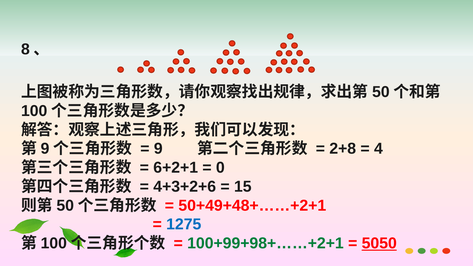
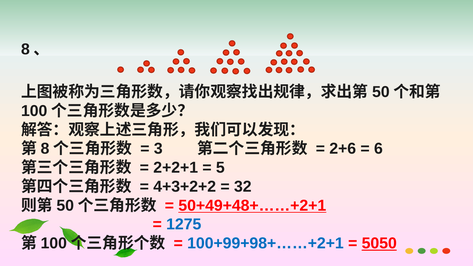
9 at (45, 149): 9 -> 8
9 at (158, 149): 9 -> 3
2+8: 2+8 -> 2+6
4: 4 -> 6
6+2+1: 6+2+1 -> 2+2+1
0: 0 -> 5
4+3+2+6: 4+3+2+6 -> 4+3+2+2
15: 15 -> 32
50+49+48+……+2+1 underline: none -> present
100+99+98+……+2+1 colour: green -> blue
